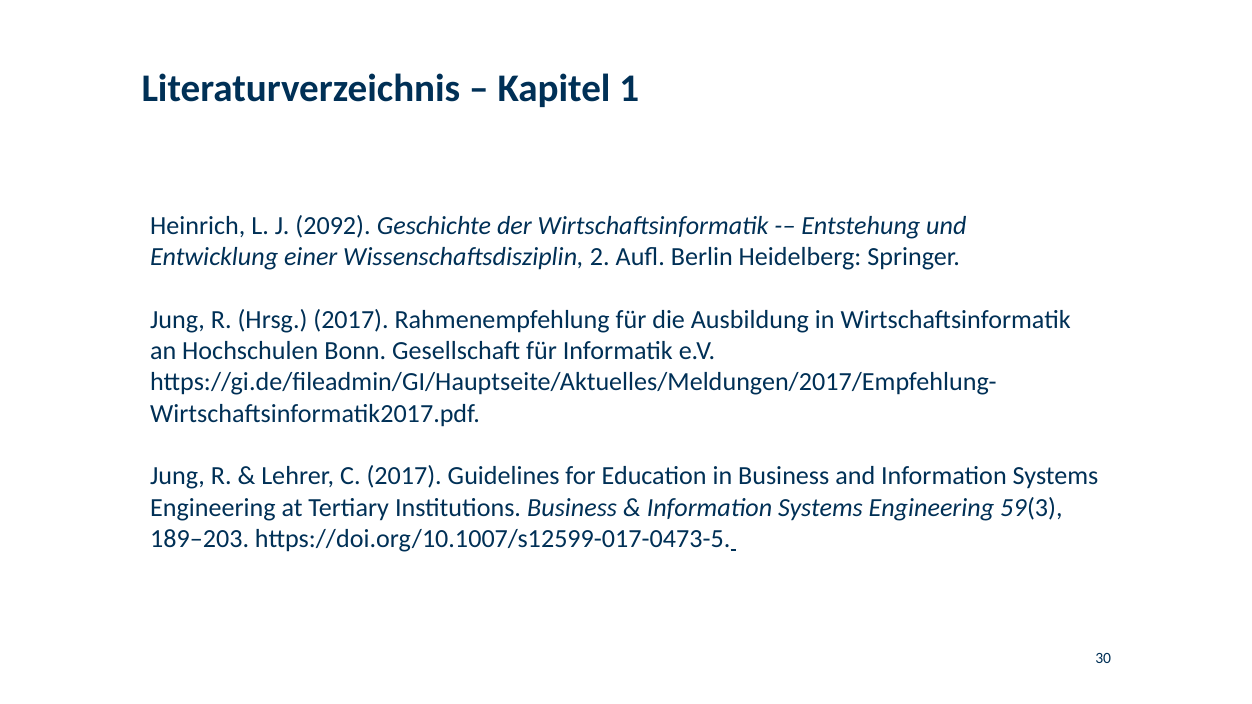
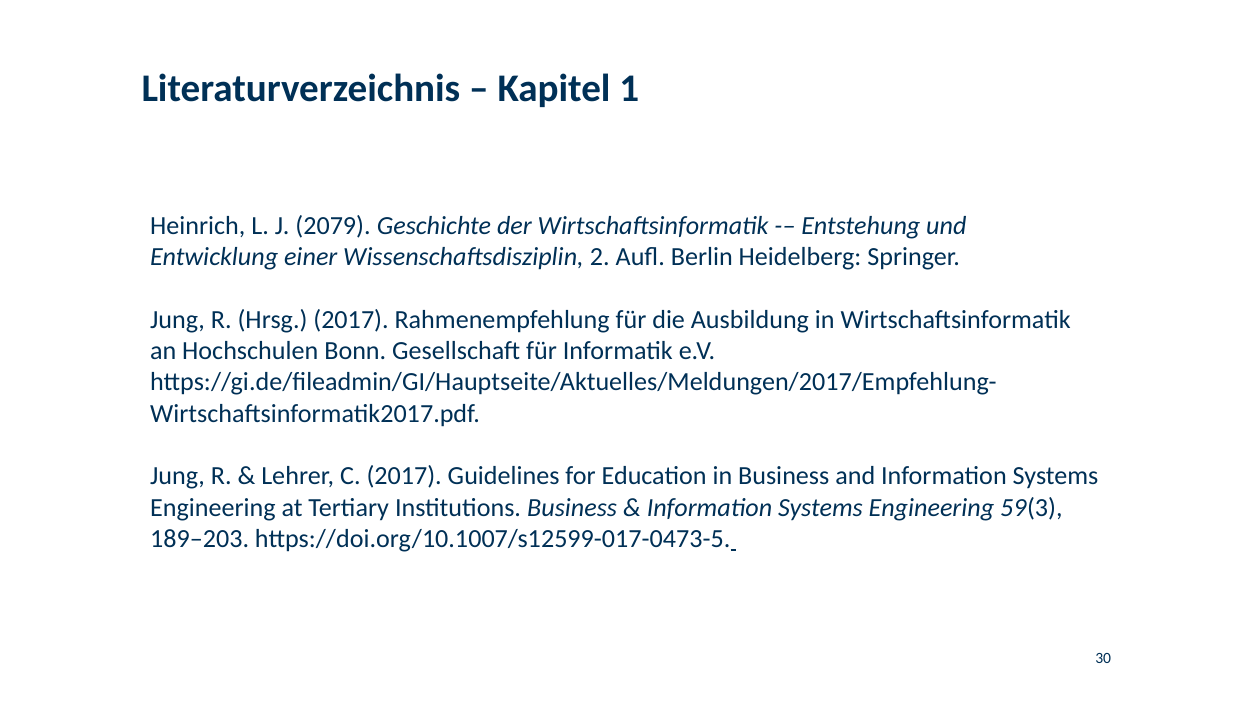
2092: 2092 -> 2079
